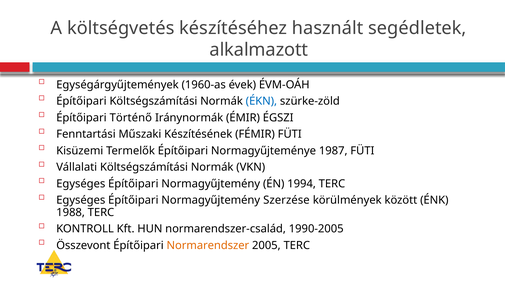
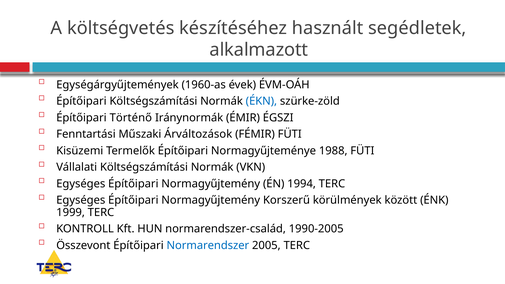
Készítésének: Készítésének -> Árváltozások
1987: 1987 -> 1988
Szerzése: Szerzése -> Korszerű
1988: 1988 -> 1999
Normarendszer colour: orange -> blue
